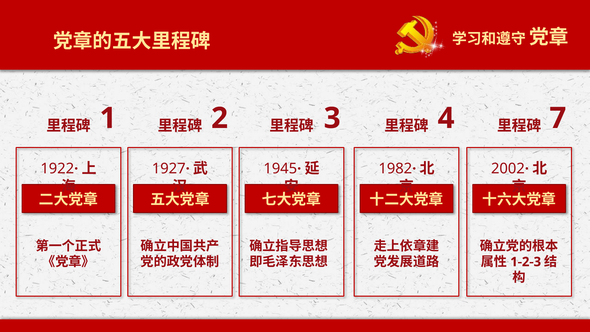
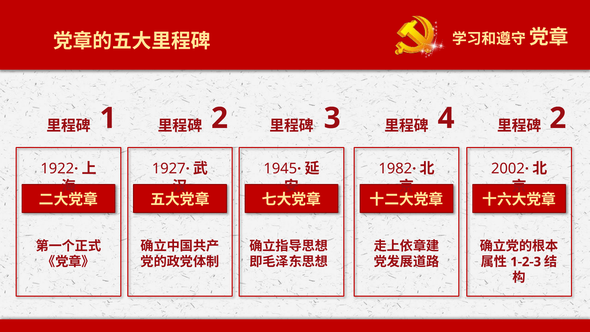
7 at (558, 118): 7 -> 2
